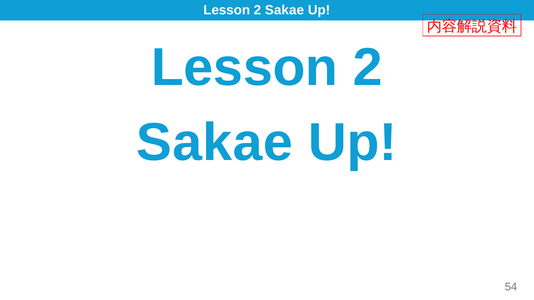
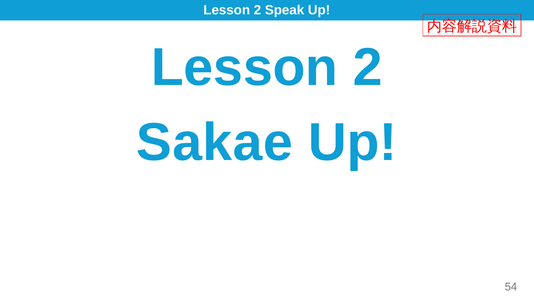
Sakae at (284, 10): Sakae -> Speak
